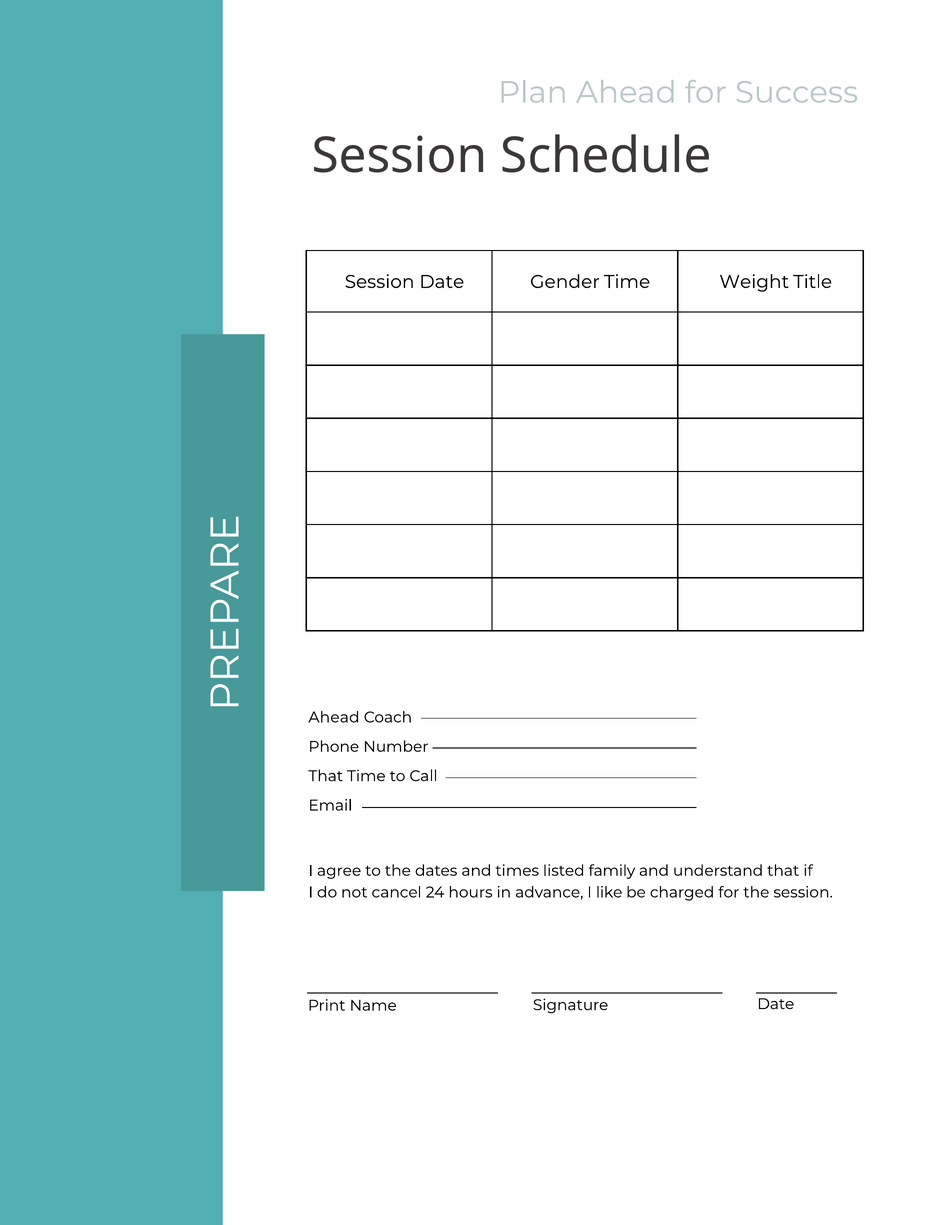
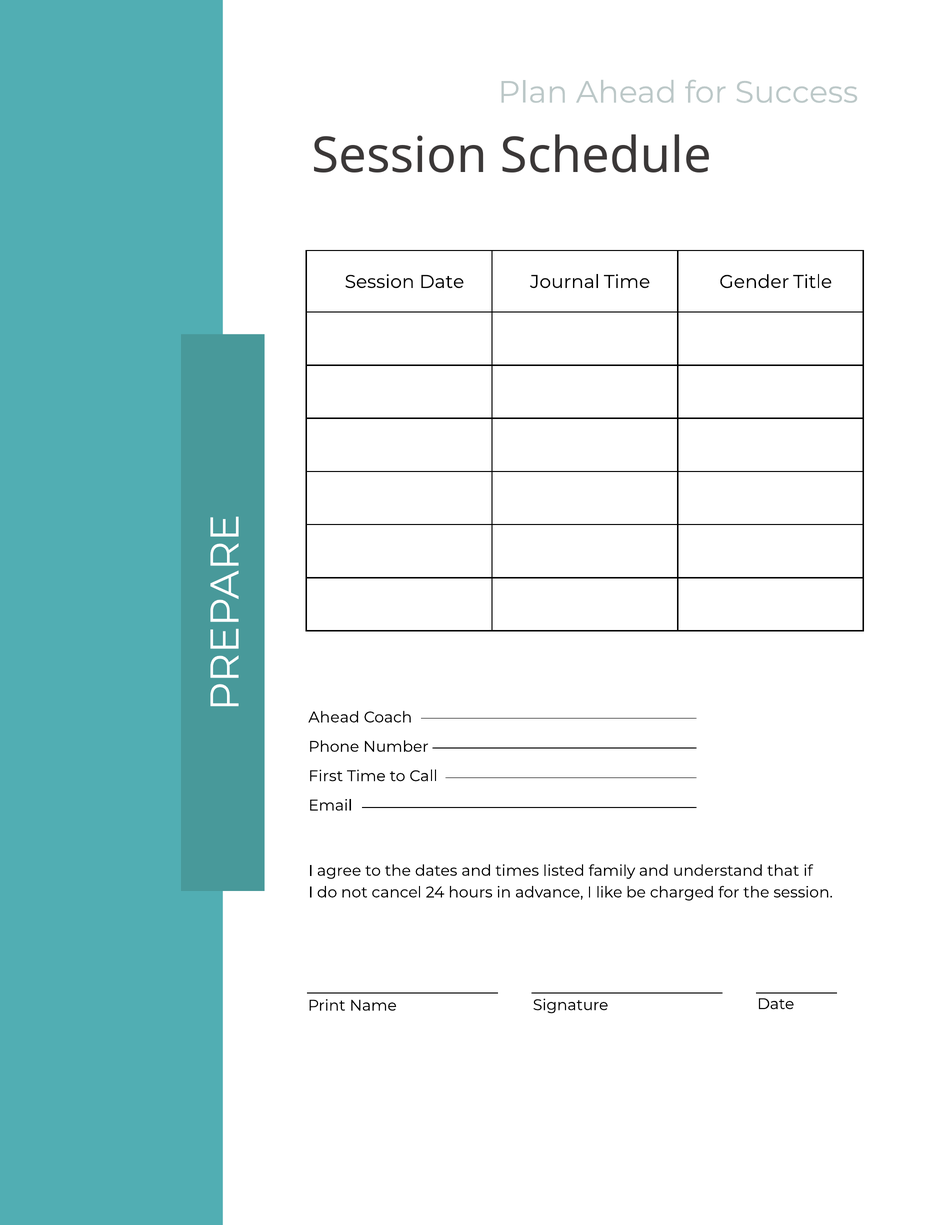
Gender: Gender -> Journal
Weight: Weight -> Gender
That at (326, 776): That -> First
